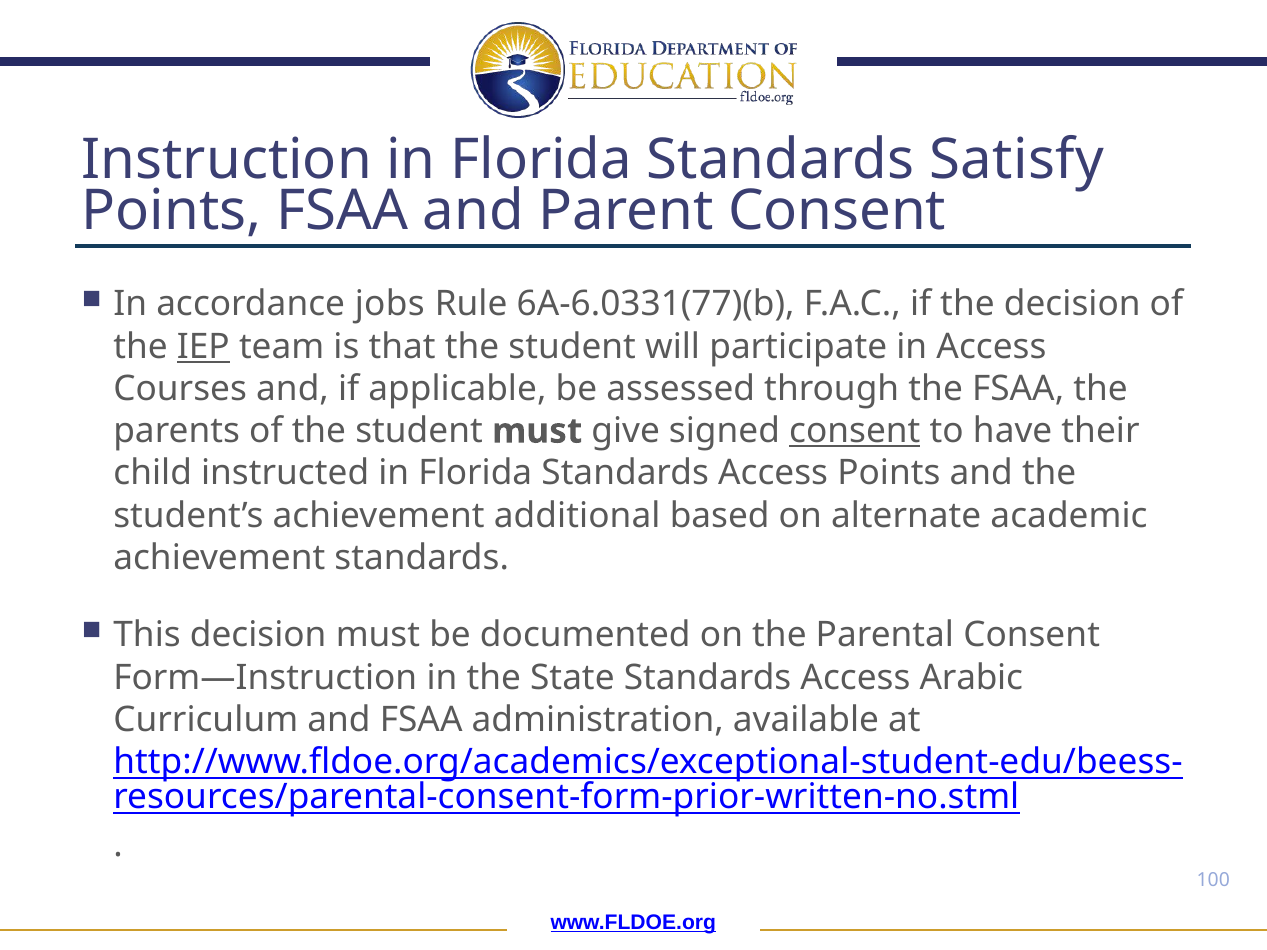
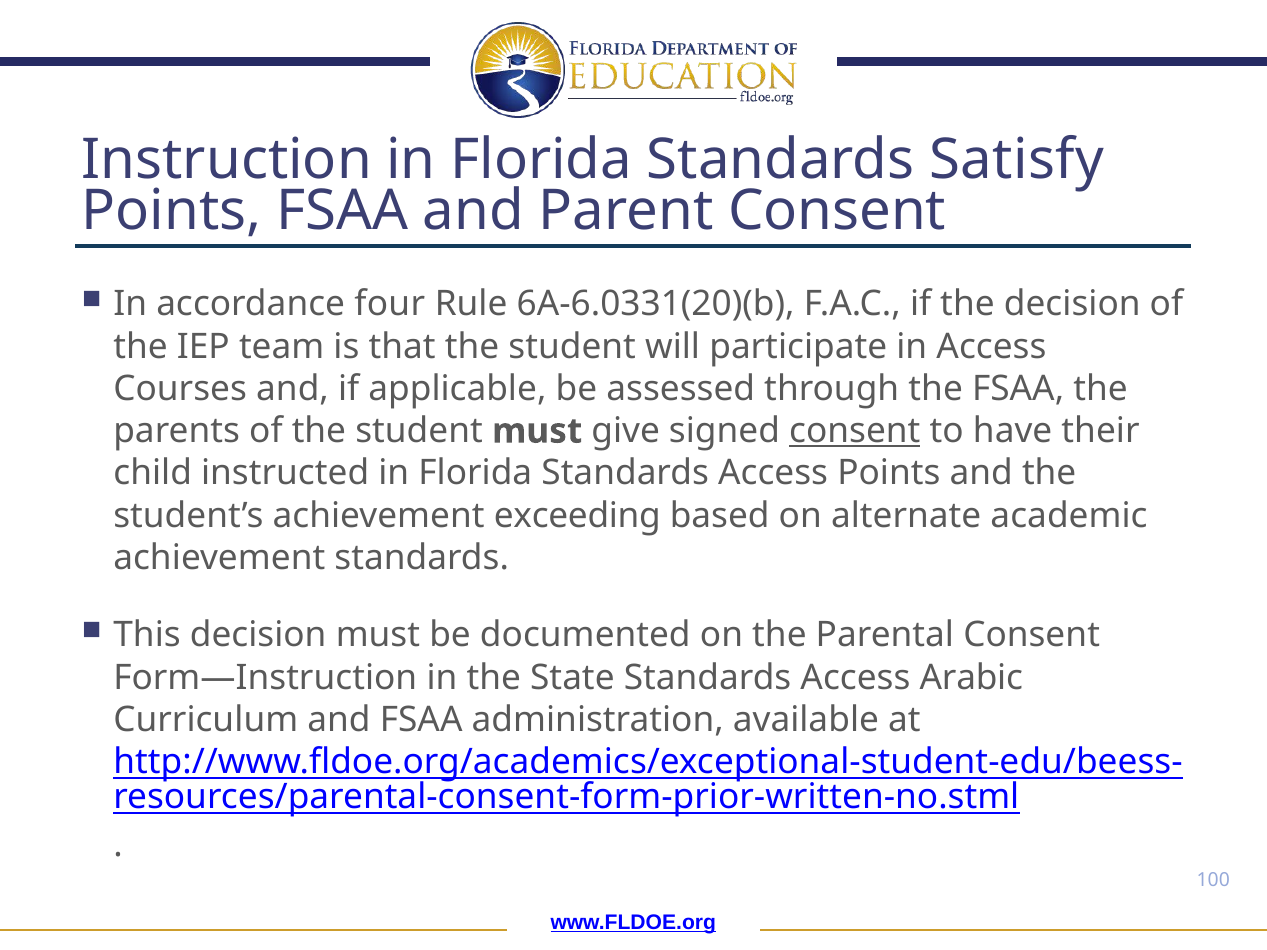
jobs: jobs -> four
6A-6.0331(77)(b: 6A-6.0331(77)(b -> 6A-6.0331(20)(b
IEP underline: present -> none
additional: additional -> exceeding
